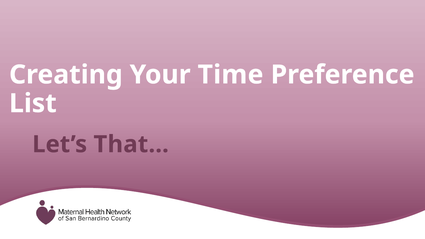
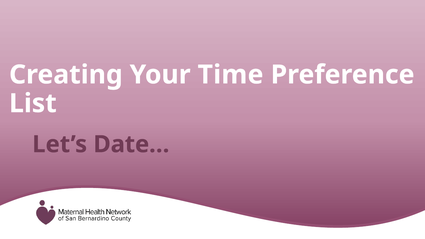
That…: That… -> Date…
